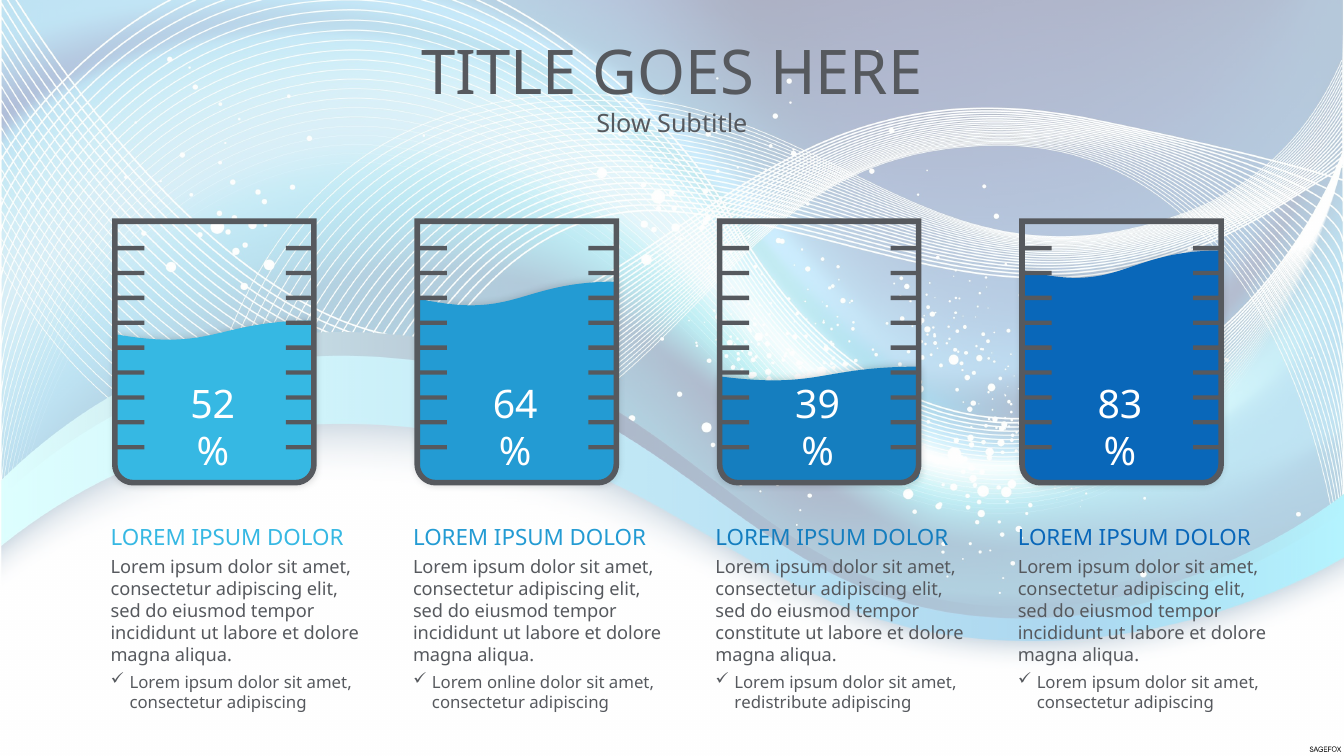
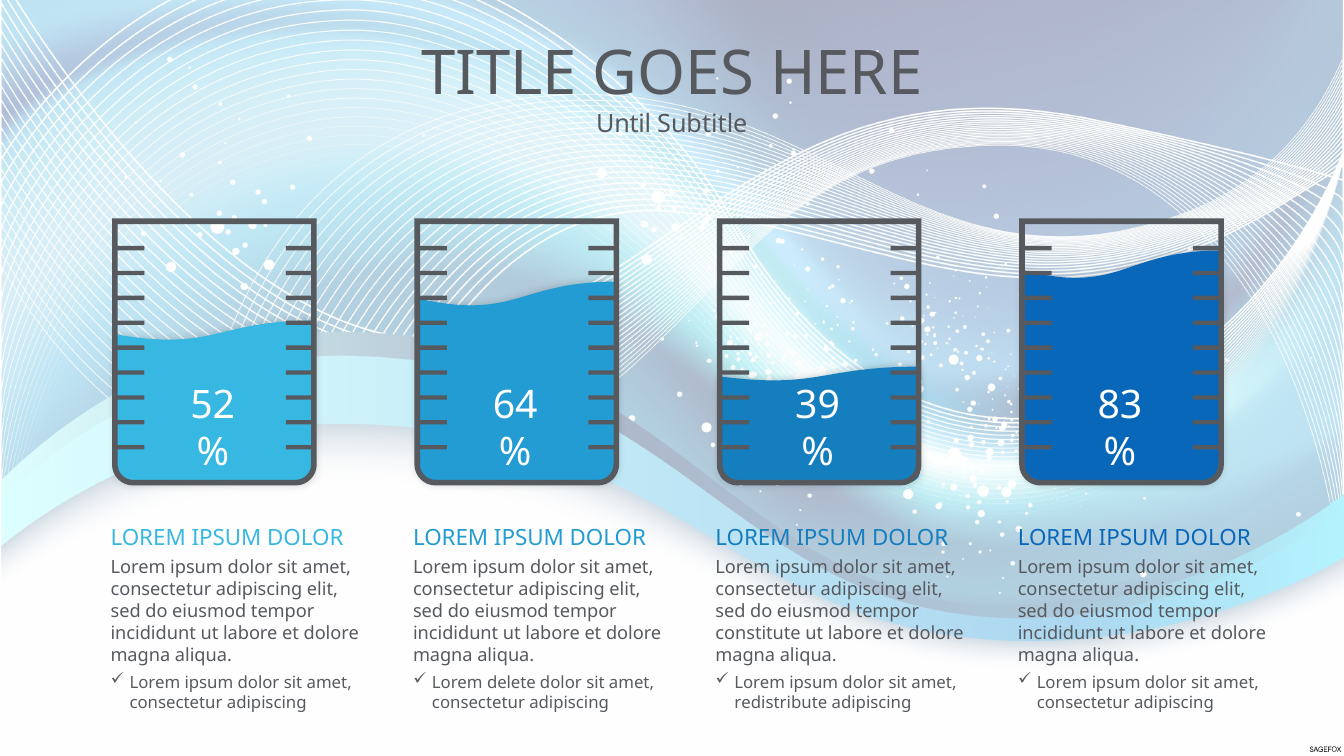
Slow: Slow -> Until
online: online -> delete
